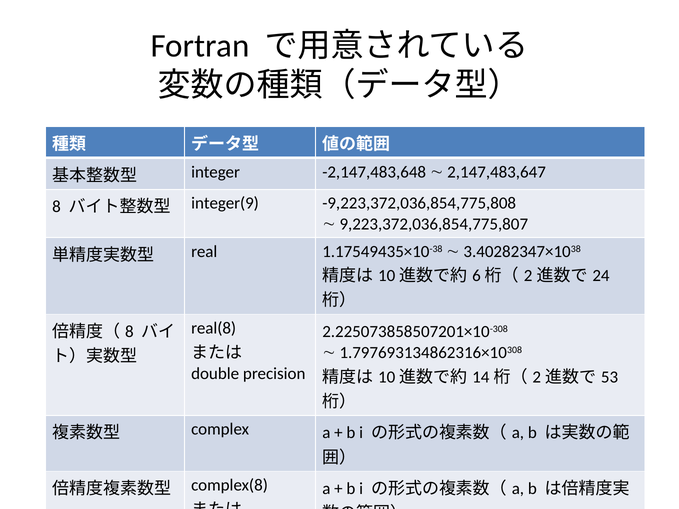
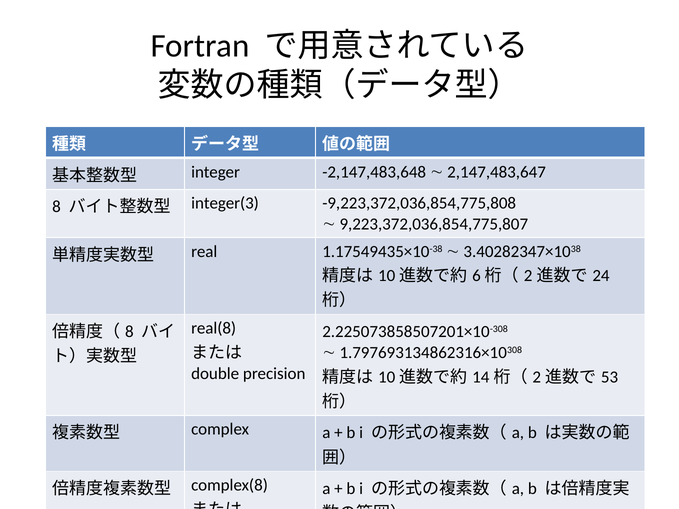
integer(9: integer(9 -> integer(3
